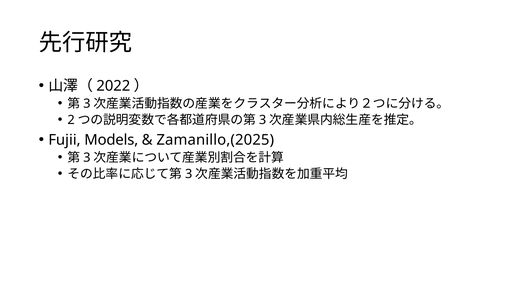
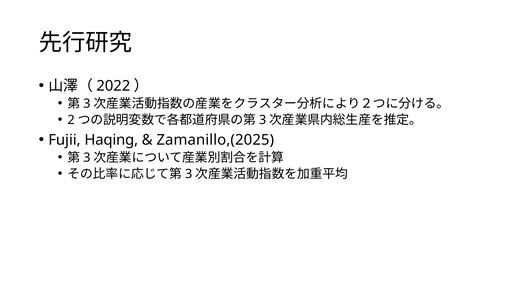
Models: Models -> Haqing
